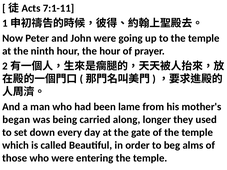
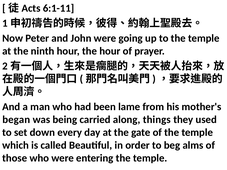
7:1-11: 7:1-11 -> 6:1-11
longer: longer -> things
